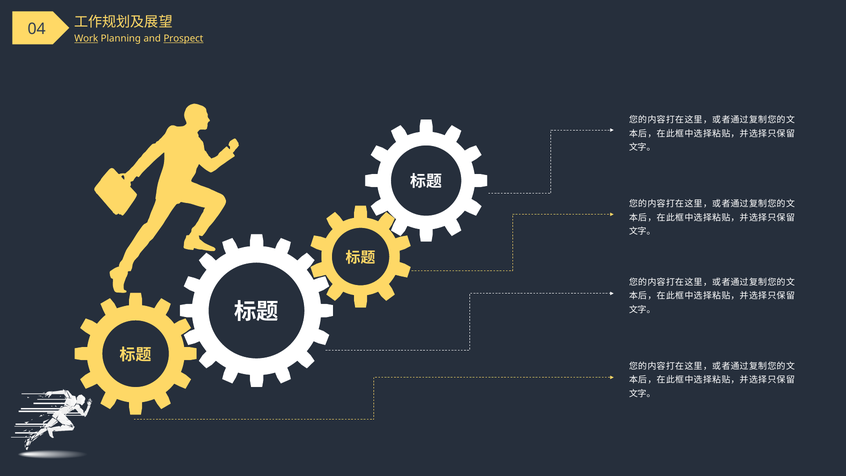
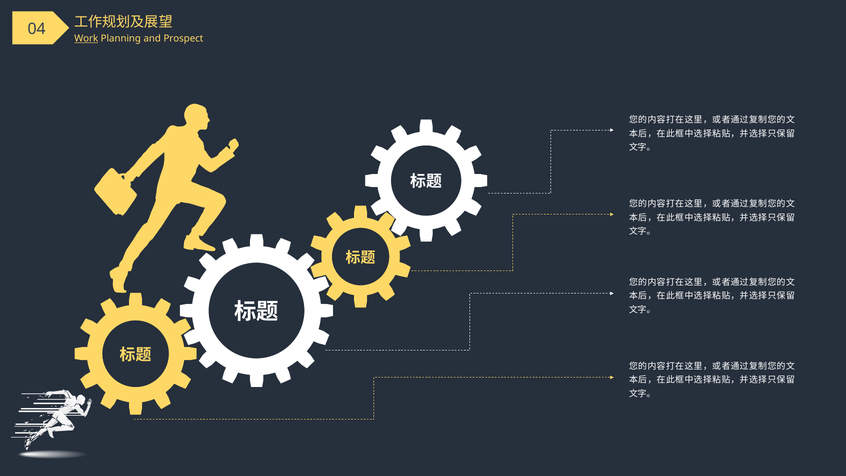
Prospect underline: present -> none
